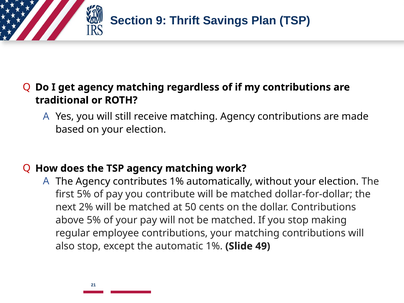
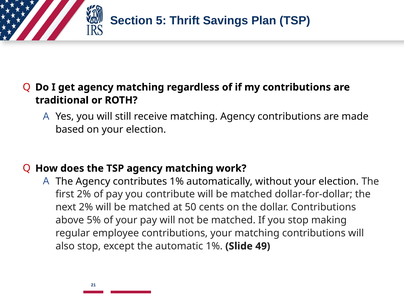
9: 9 -> 5
first 5%: 5% -> 2%
